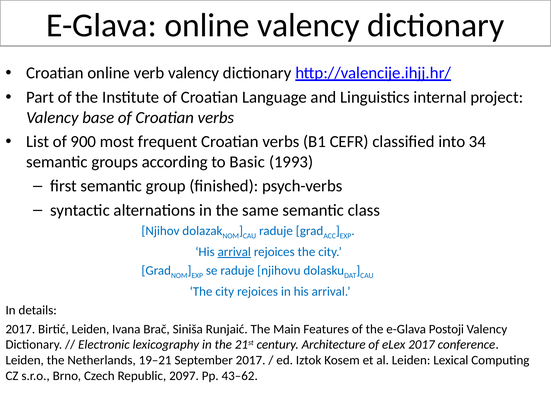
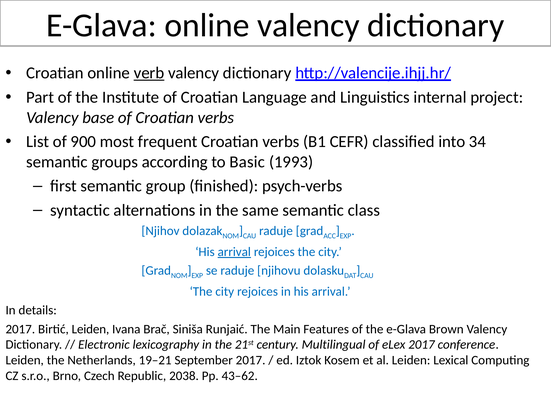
verb underline: none -> present
Postoji: Postoji -> Brown
Architecture: Architecture -> Multilingual
2097: 2097 -> 2038
